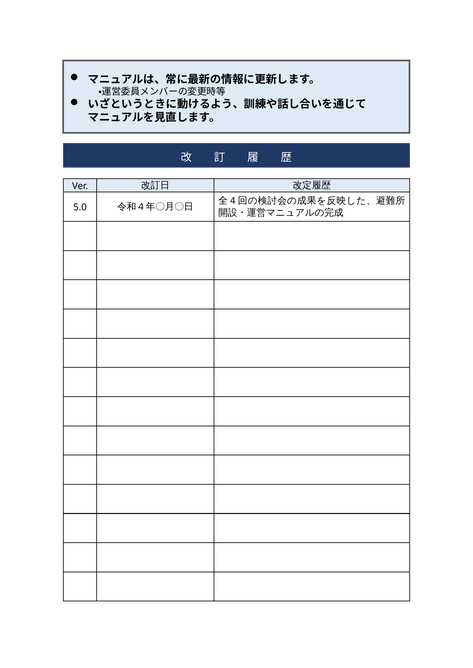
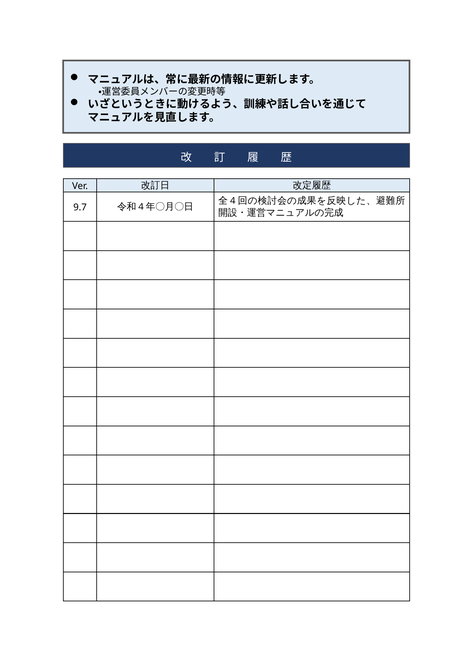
5.0: 5.0 -> 9.7
